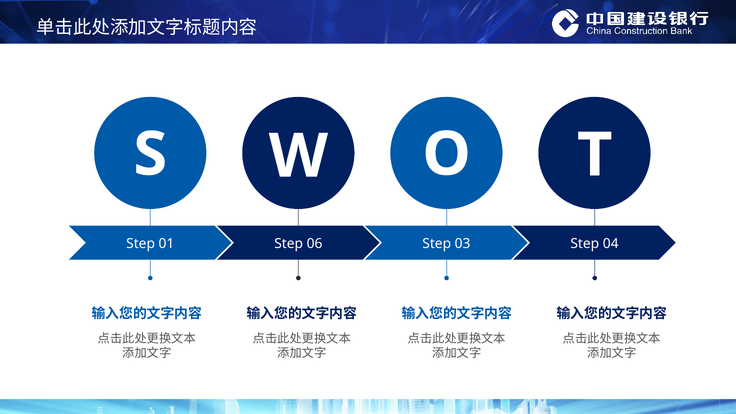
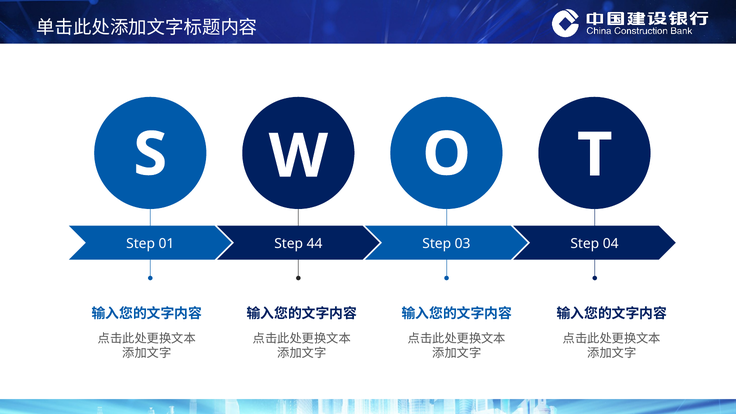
06: 06 -> 44
